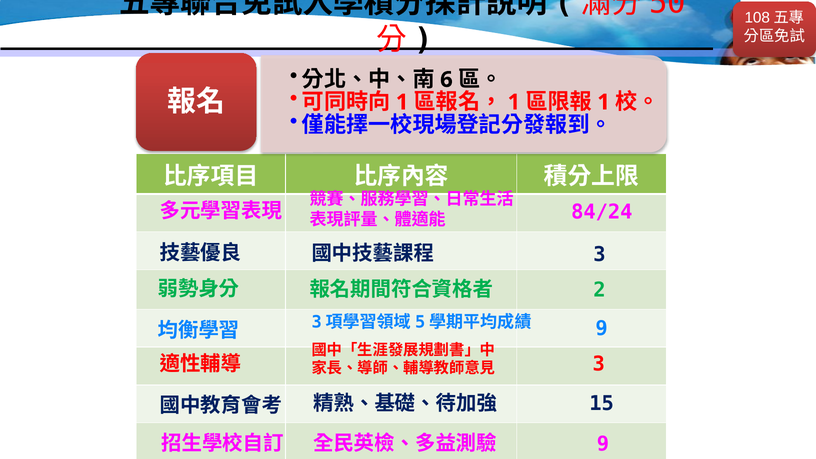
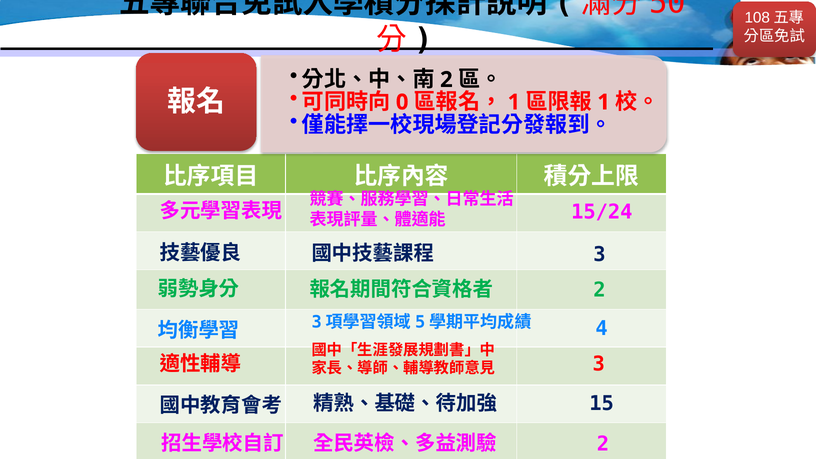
6 at (446, 80): 6 -> 2
1 at (402, 102): 1 -> 0
84/24: 84/24 -> 15/24
9 at (602, 329): 9 -> 4
9 at (603, 444): 9 -> 2
